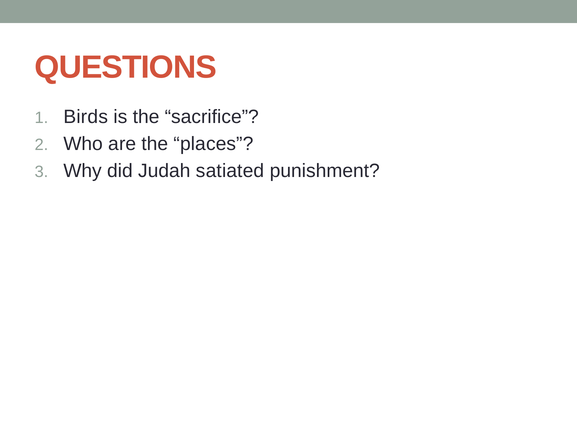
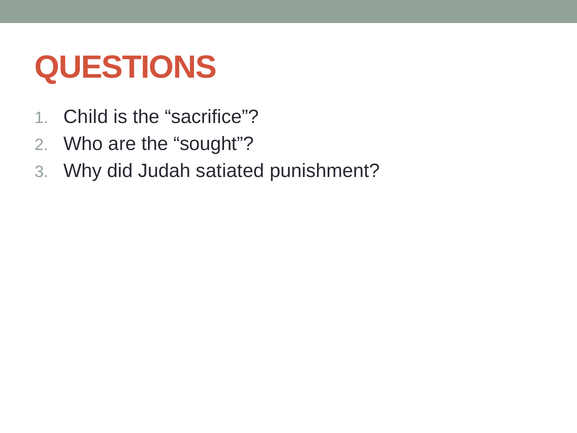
Birds: Birds -> Child
places: places -> sought
